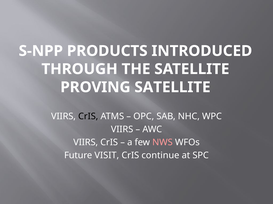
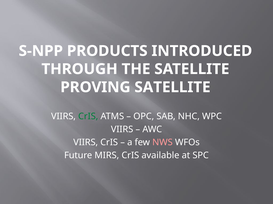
CrIS at (88, 117) colour: black -> green
VISIT: VISIT -> MIRS
continue: continue -> available
